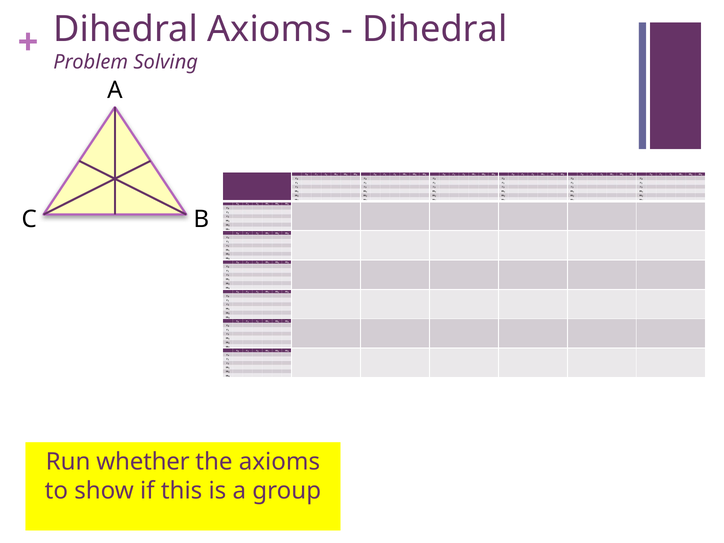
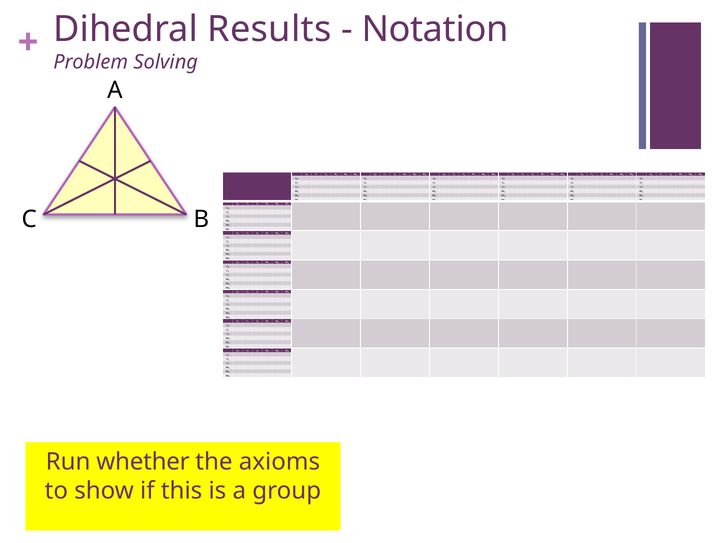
Dihedral Axioms: Axioms -> Results
Dihedral at (435, 29): Dihedral -> Notation
